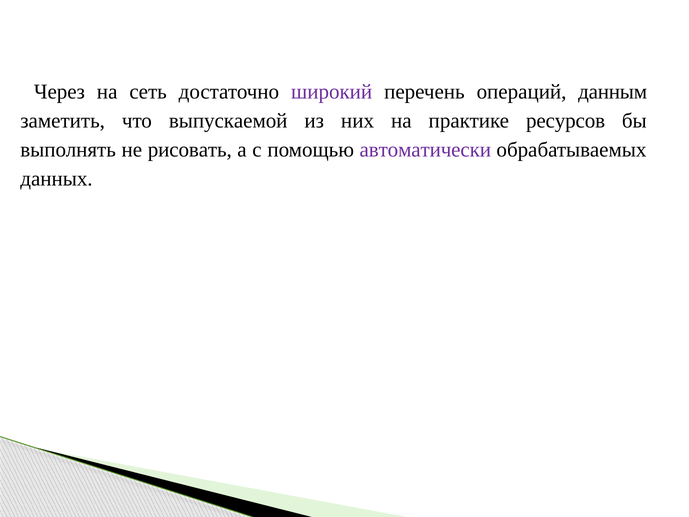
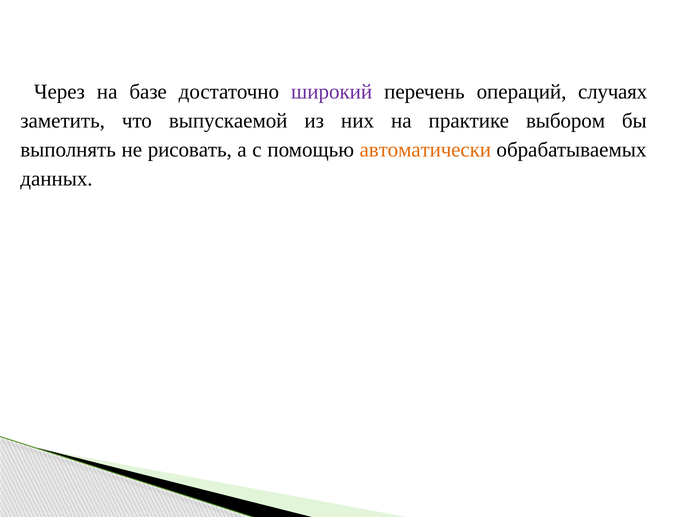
сеть: сеть -> базе
данным: данным -> случаях
ресурсов: ресурсов -> выбором
автоматически colour: purple -> orange
